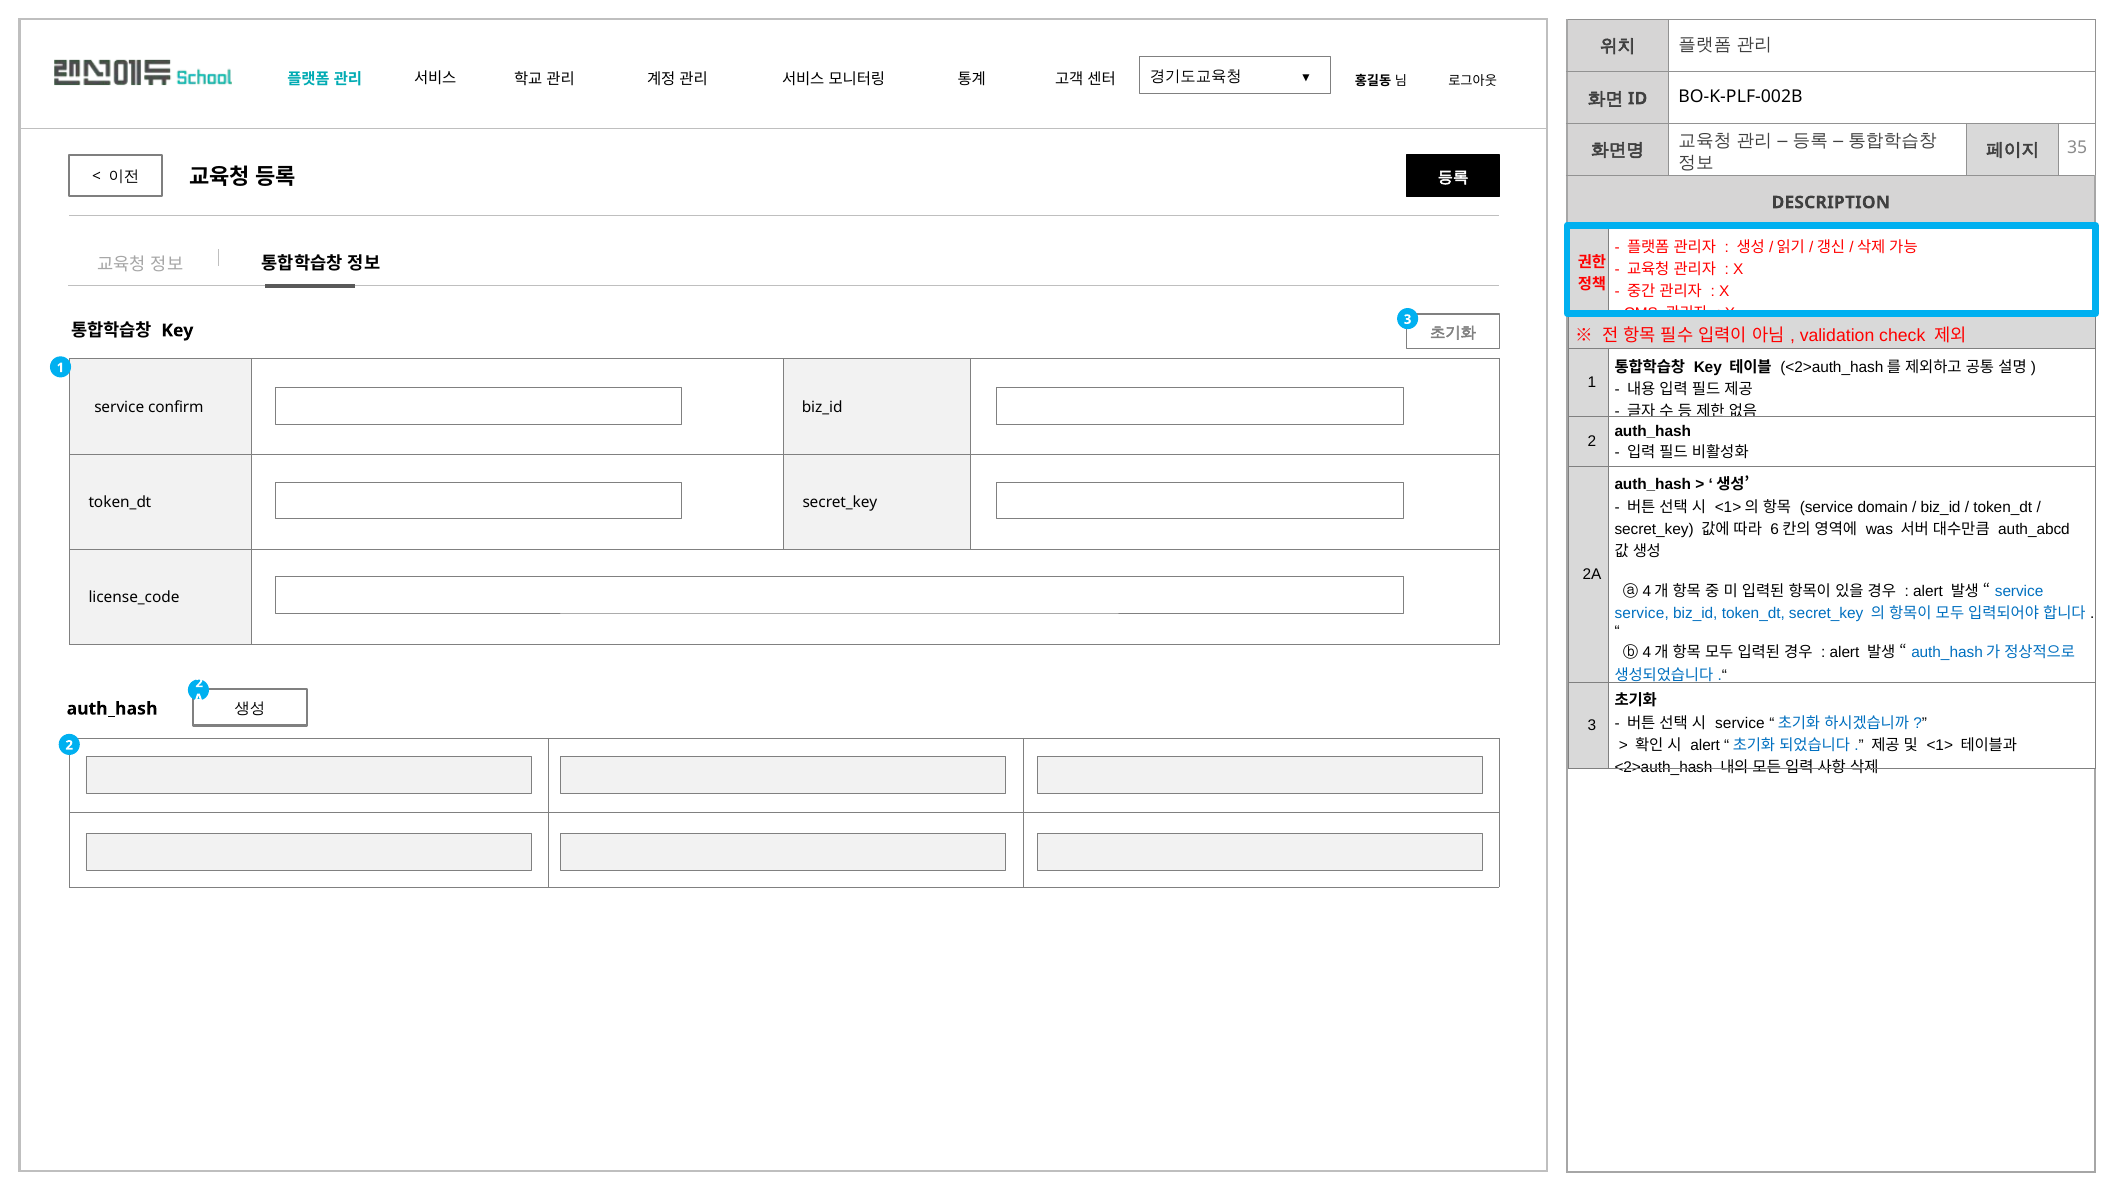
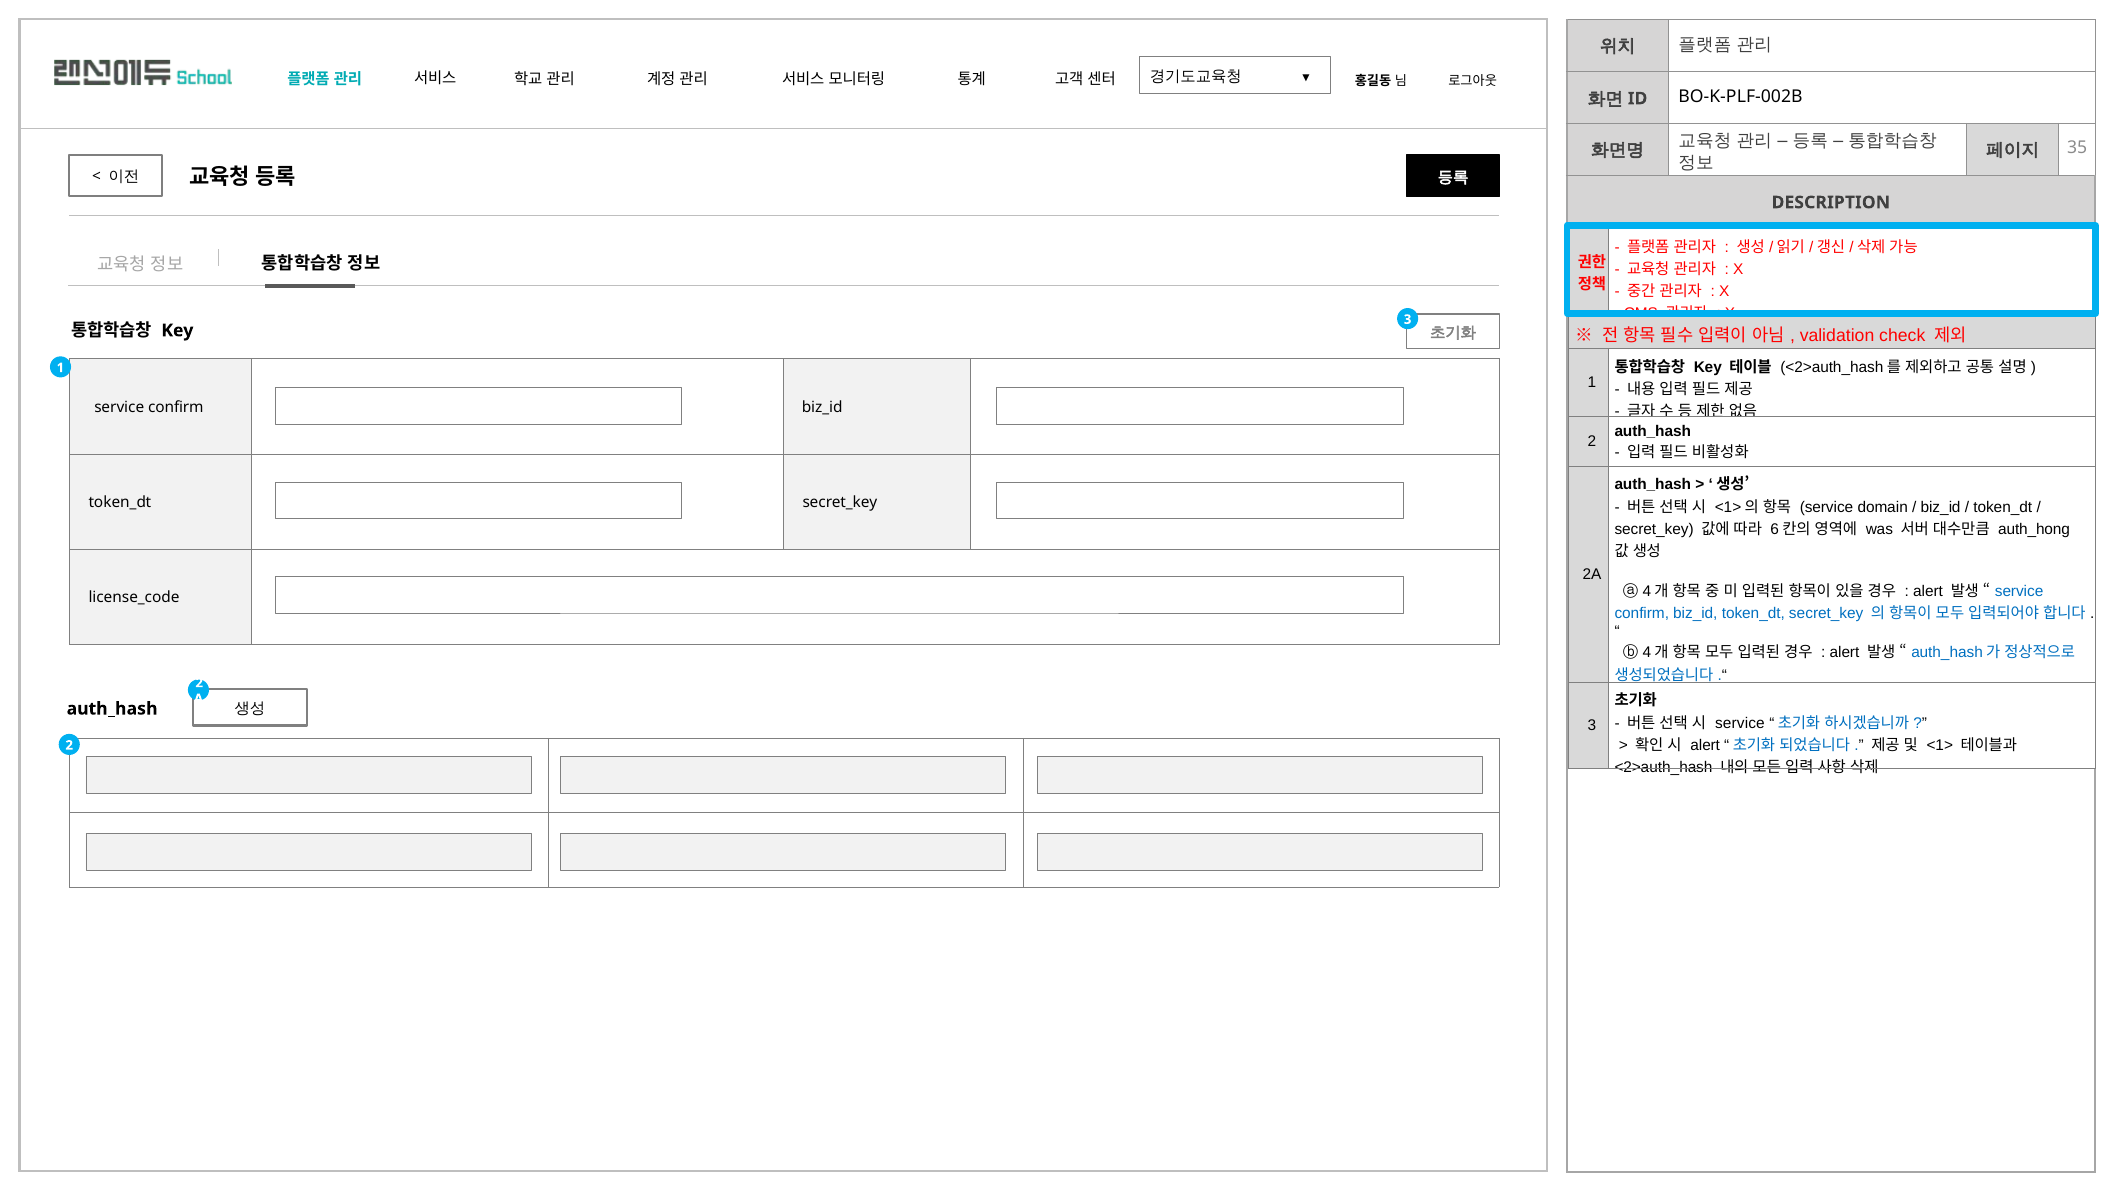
auth_abcd: auth_abcd -> auth_hong
service at (1642, 613): service -> confirm
